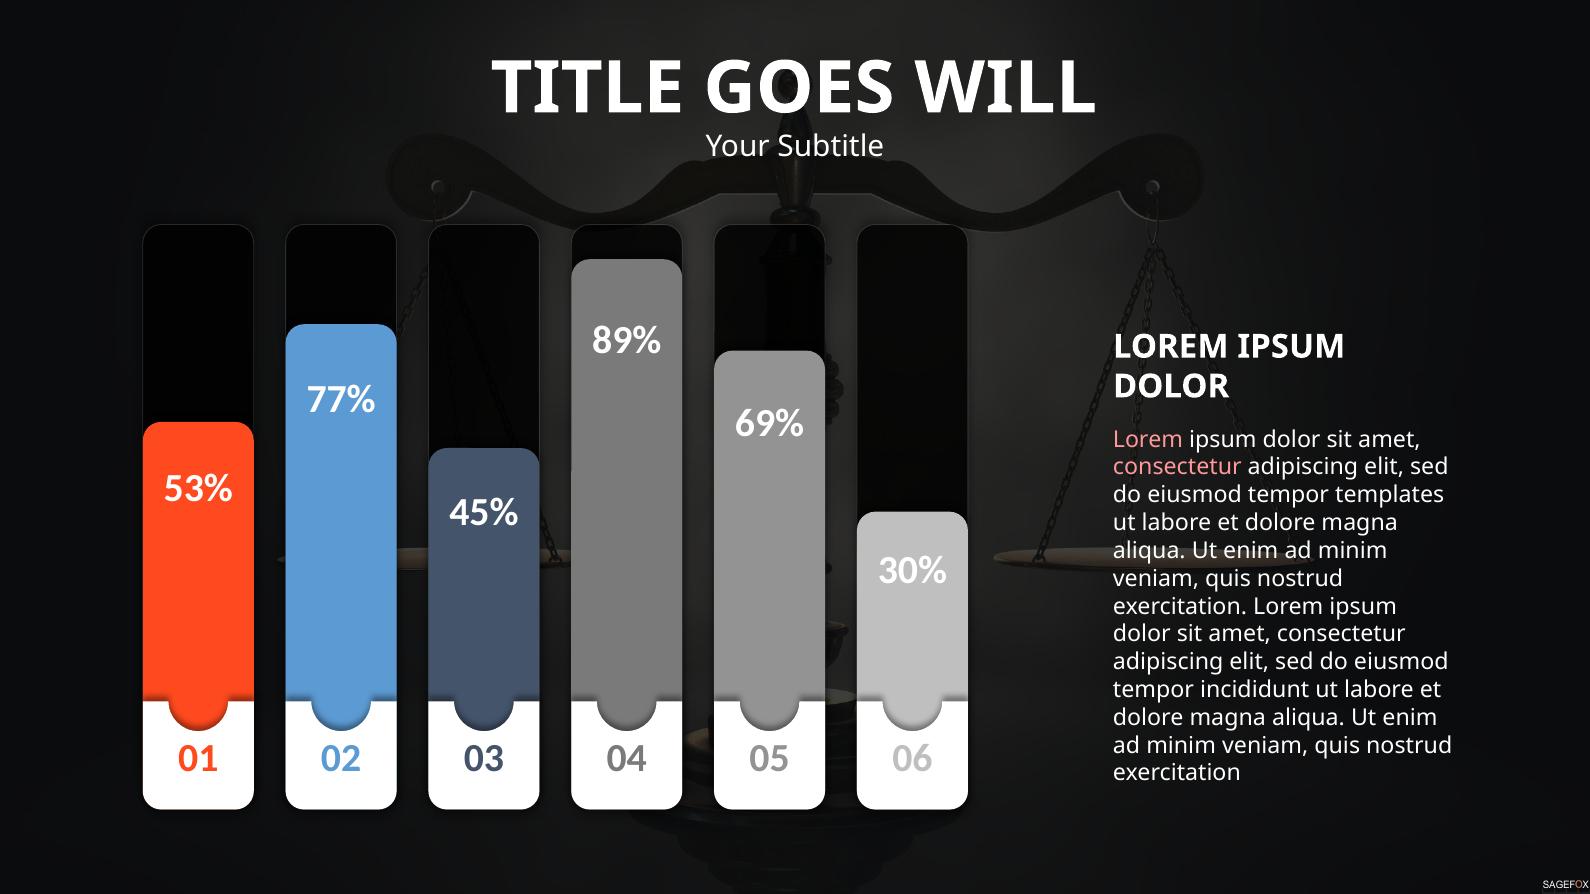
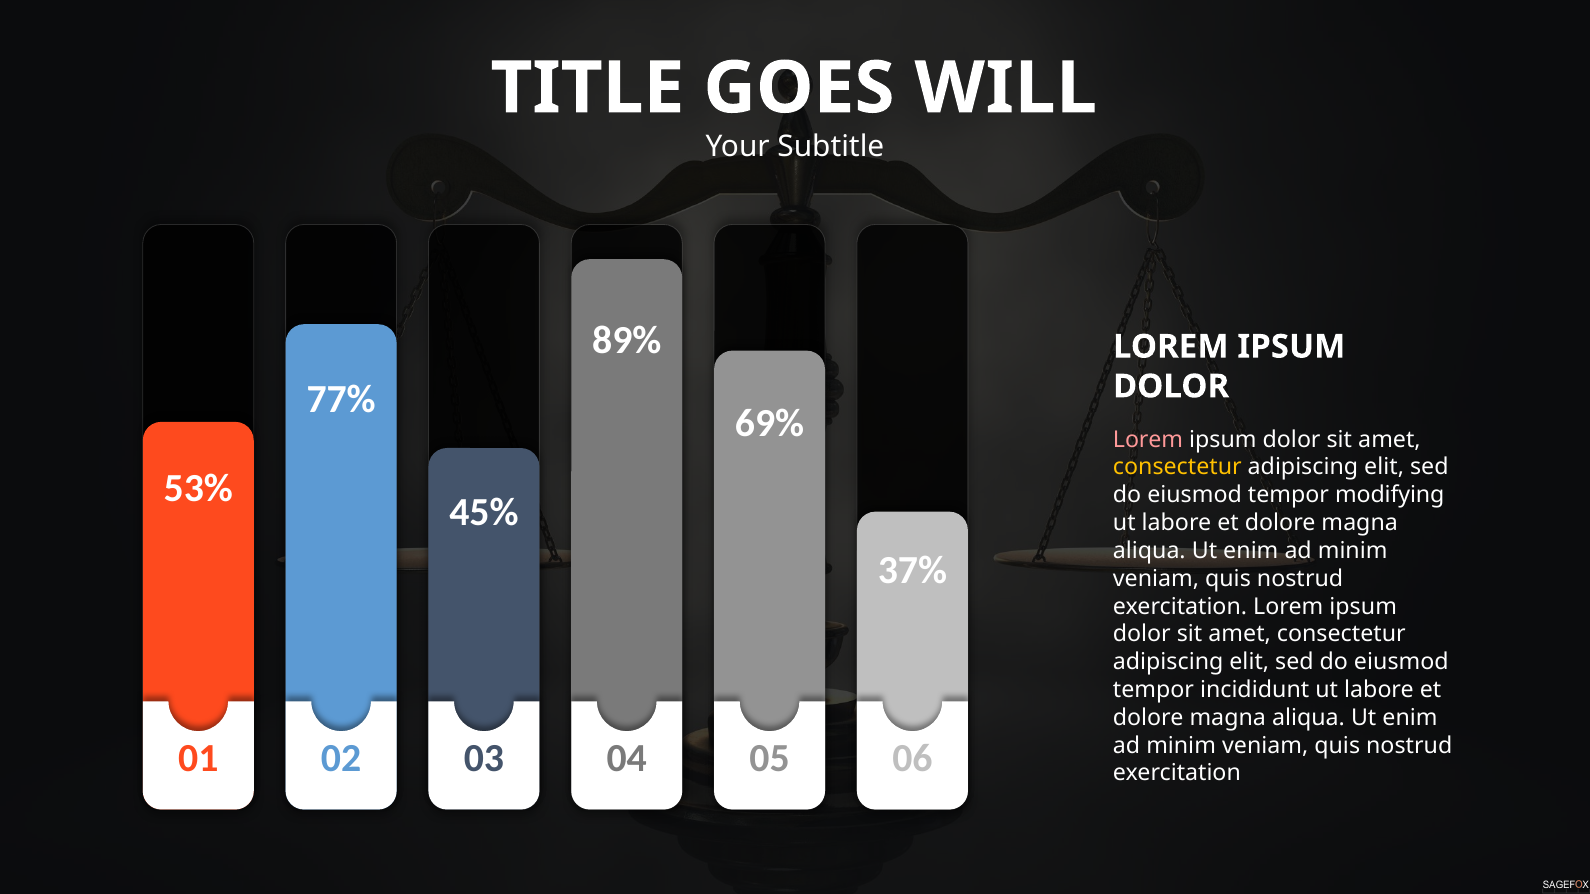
consectetur at (1177, 467) colour: pink -> yellow
templates: templates -> modifying
30%: 30% -> 37%
